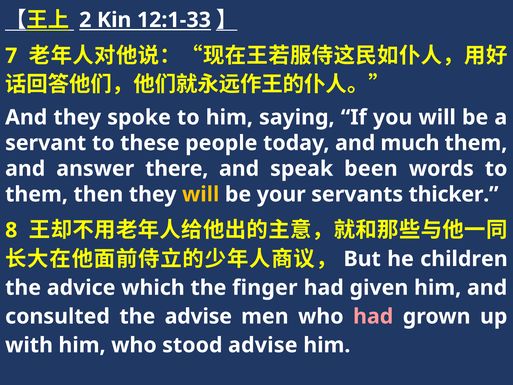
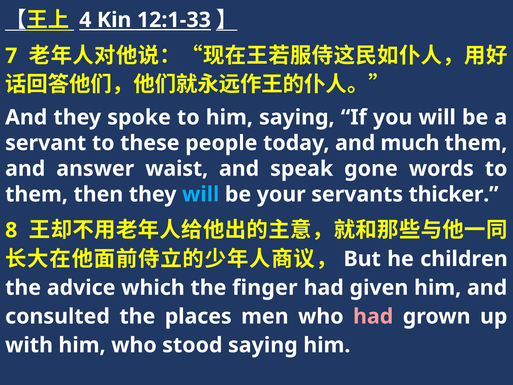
2: 2 -> 4
there: there -> waist
been: been -> gone
will at (201, 194) colour: yellow -> light blue
the advise: advise -> places
stood advise: advise -> saying
